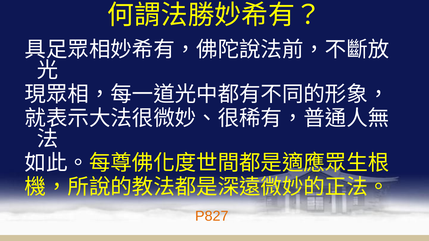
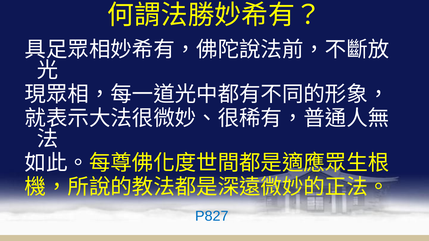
P827 colour: orange -> blue
